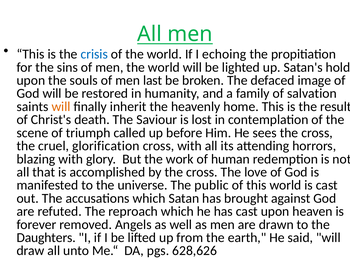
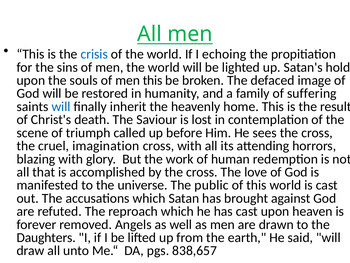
men last: last -> this
salvation: salvation -> suffering
will at (61, 106) colour: orange -> blue
glorification: glorification -> imagination
628,626: 628,626 -> 838,657
